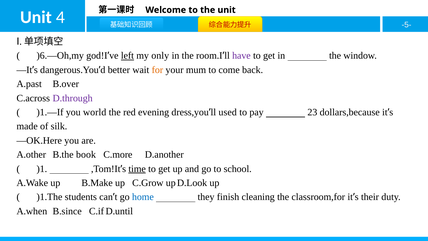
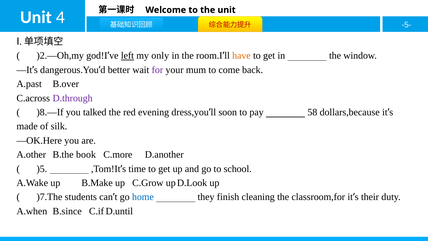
)6.—Oh,my: )6.—Oh,my -> )2.—Oh,my
have colour: purple -> orange
for colour: orange -> purple
)1.—If: )1.—If -> )8.—If
world: world -> talked
used: used -> soon
23: 23 -> 58
)1: )1 -> )5
time underline: present -> none
)1.The: )1.The -> )7.The
